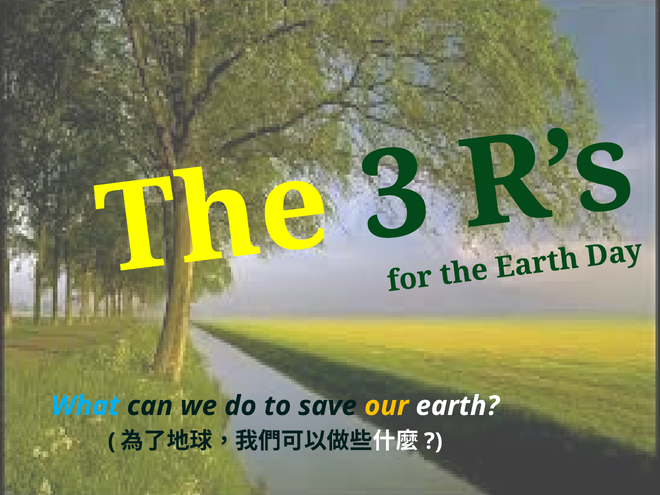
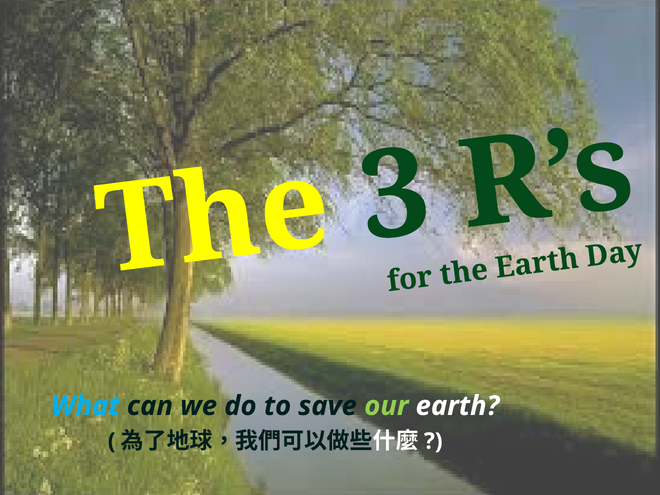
our colour: yellow -> light green
